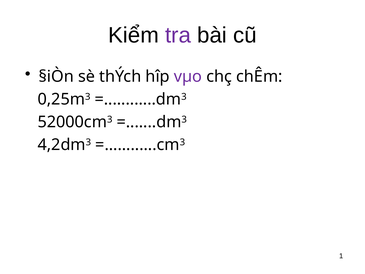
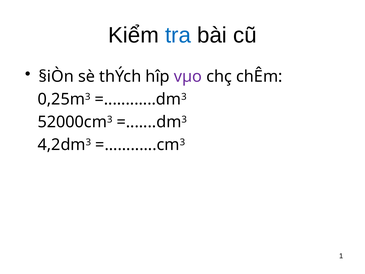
tra colour: purple -> blue
